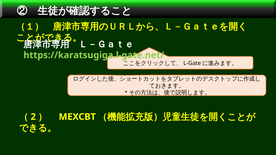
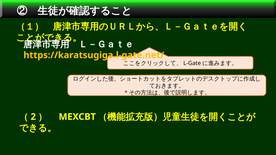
https://karatsugiga.l-gate.net/ colour: light green -> yellow
